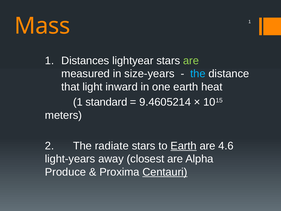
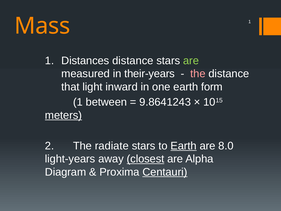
Distances lightyear: lightyear -> distance
size-years: size-years -> their-years
the at (198, 74) colour: light blue -> pink
heat: heat -> form
standard: standard -> between
9.4605214: 9.4605214 -> 9.8641243
meters underline: none -> present
4.6: 4.6 -> 8.0
closest underline: none -> present
Produce: Produce -> Diagram
